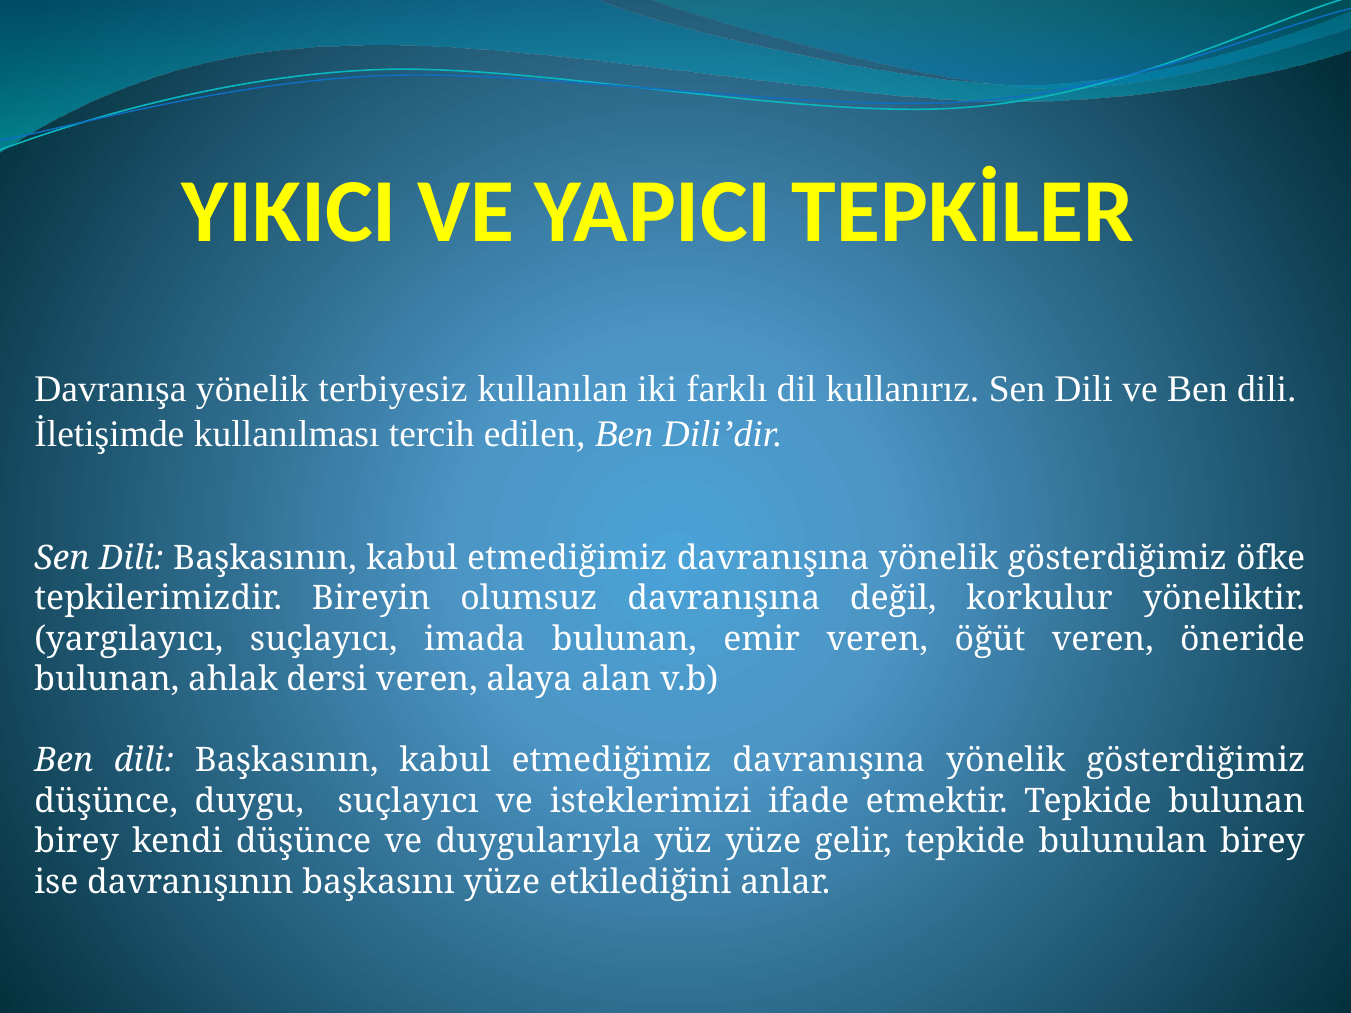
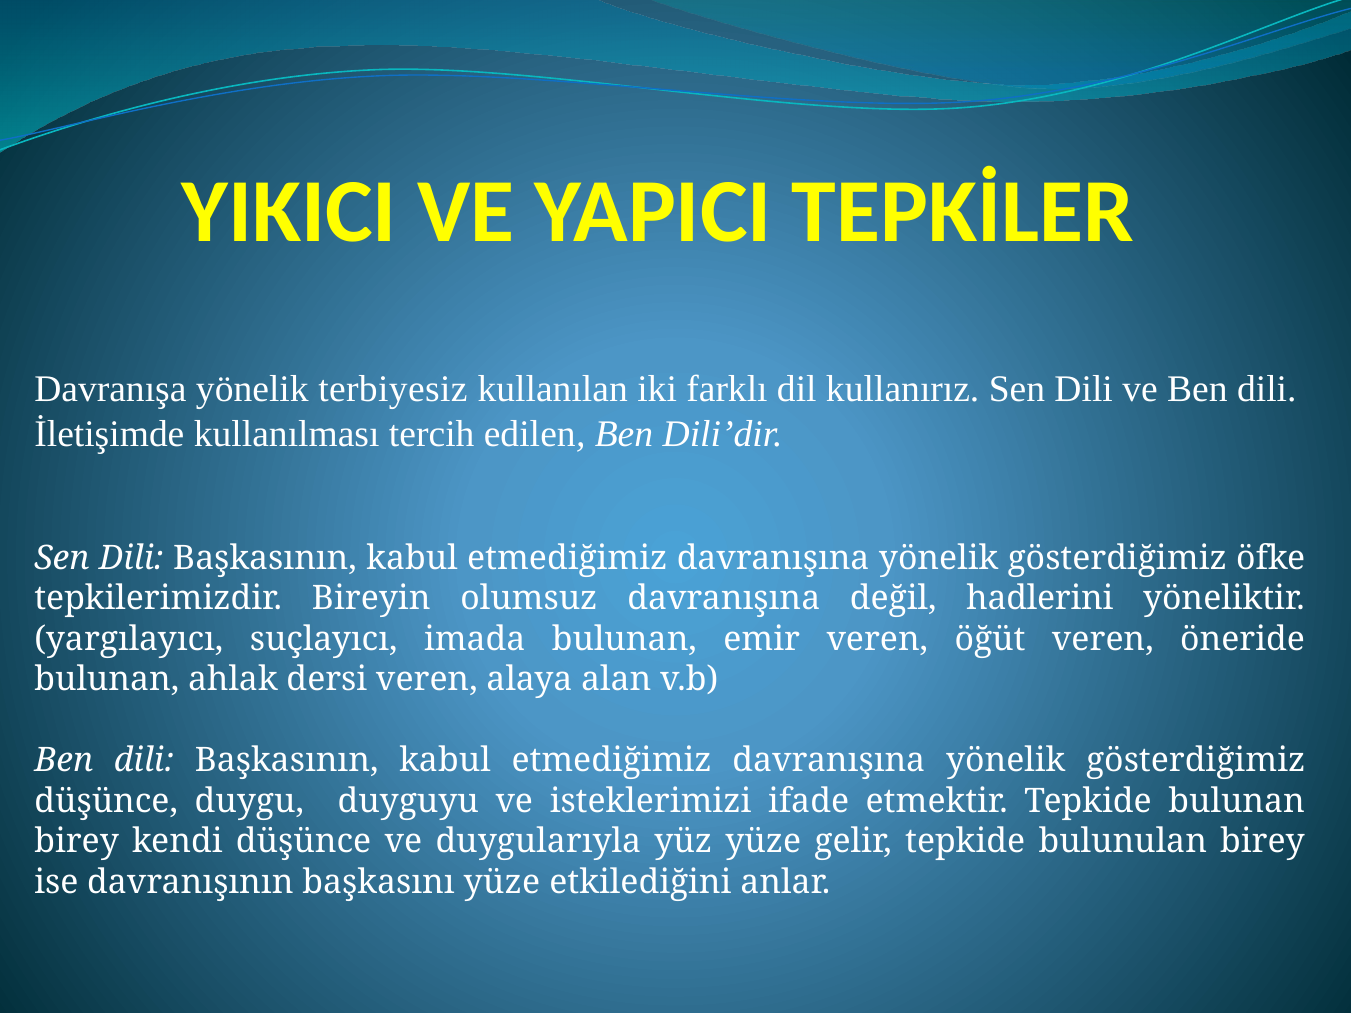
korkulur: korkulur -> hadlerini
duygu suçlayıcı: suçlayıcı -> duyguyu
